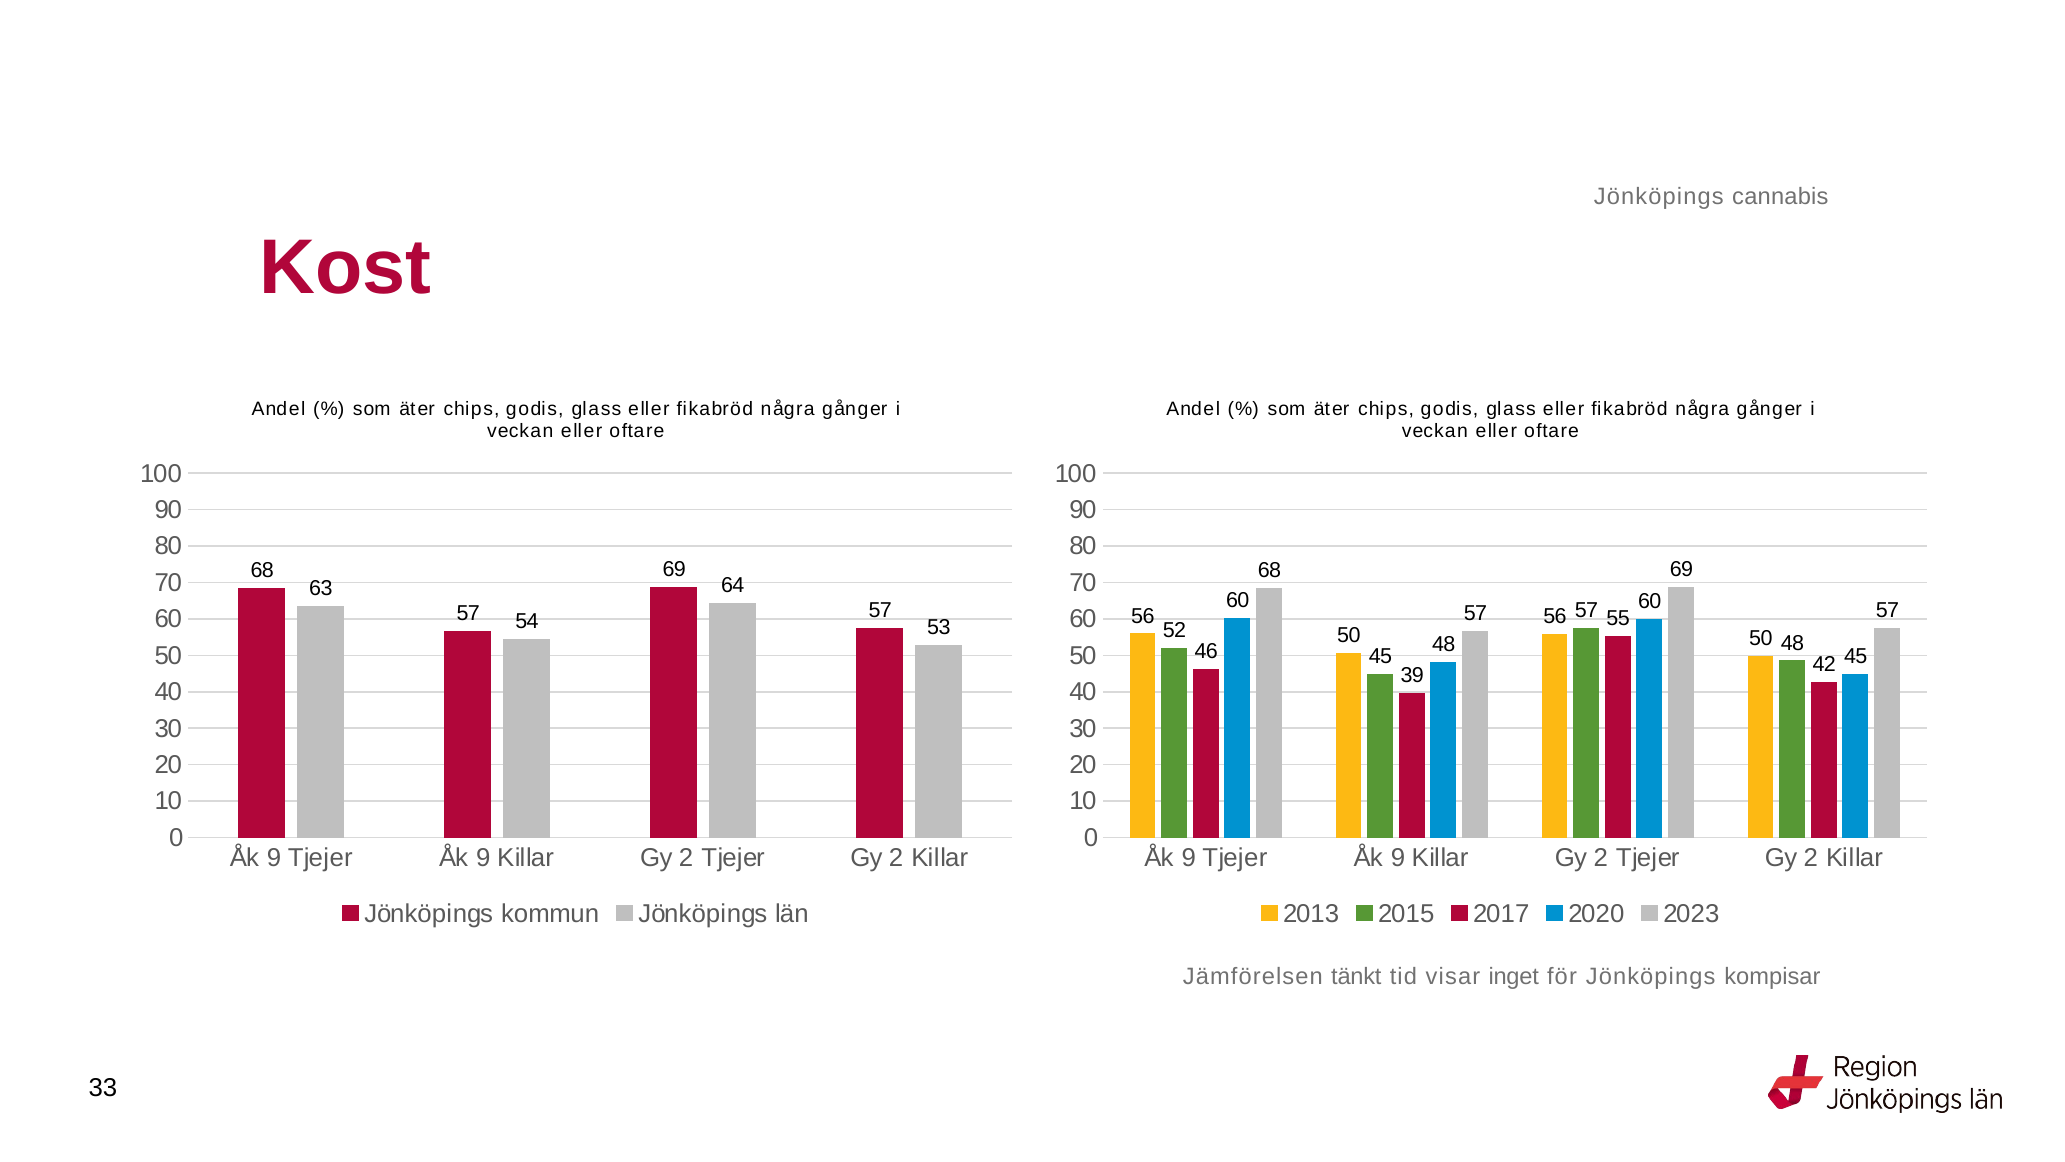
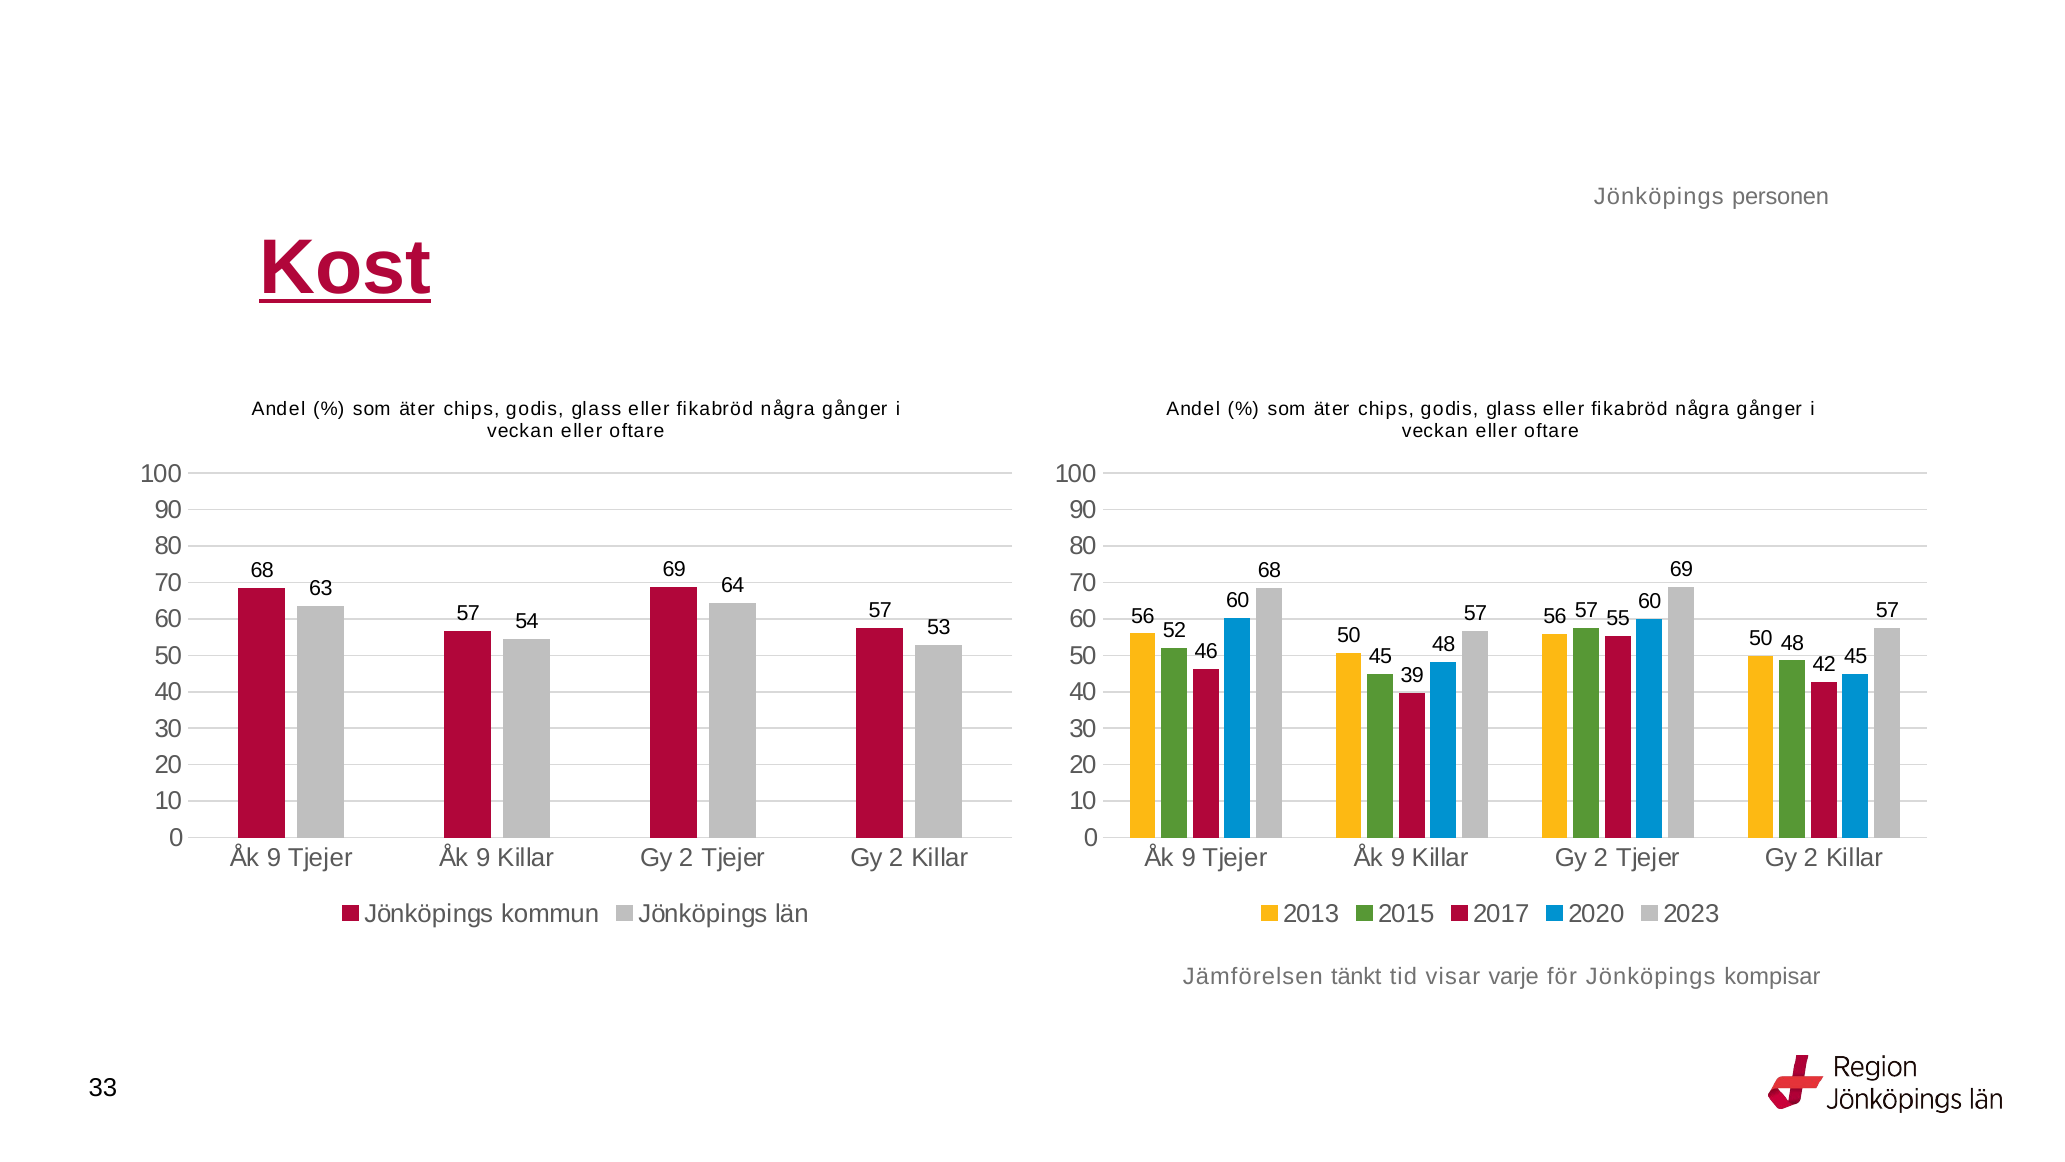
cannabis: cannabis -> personen
Kost underline: none -> present
inget: inget -> varje
